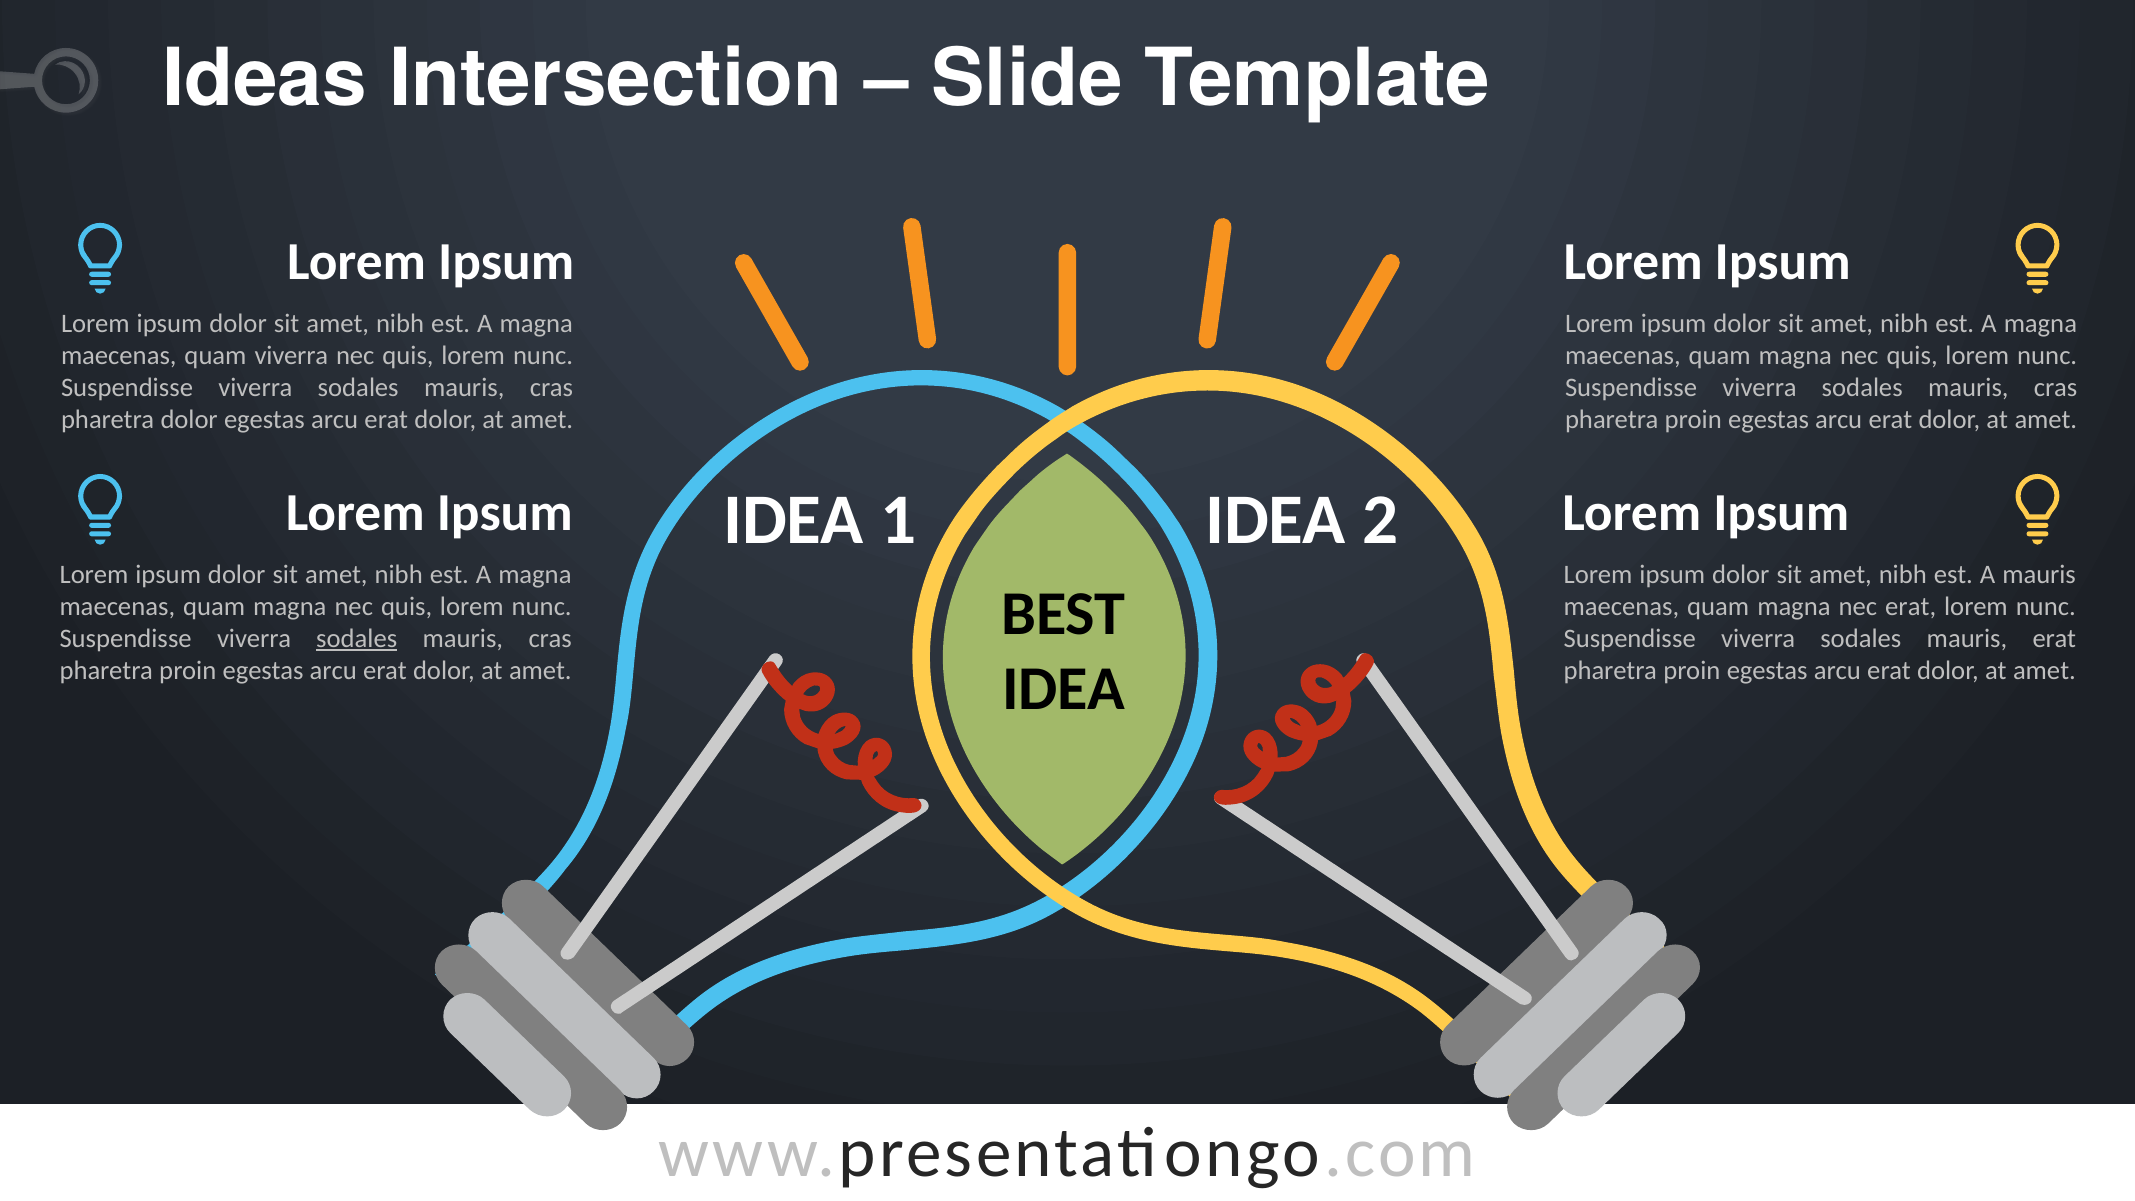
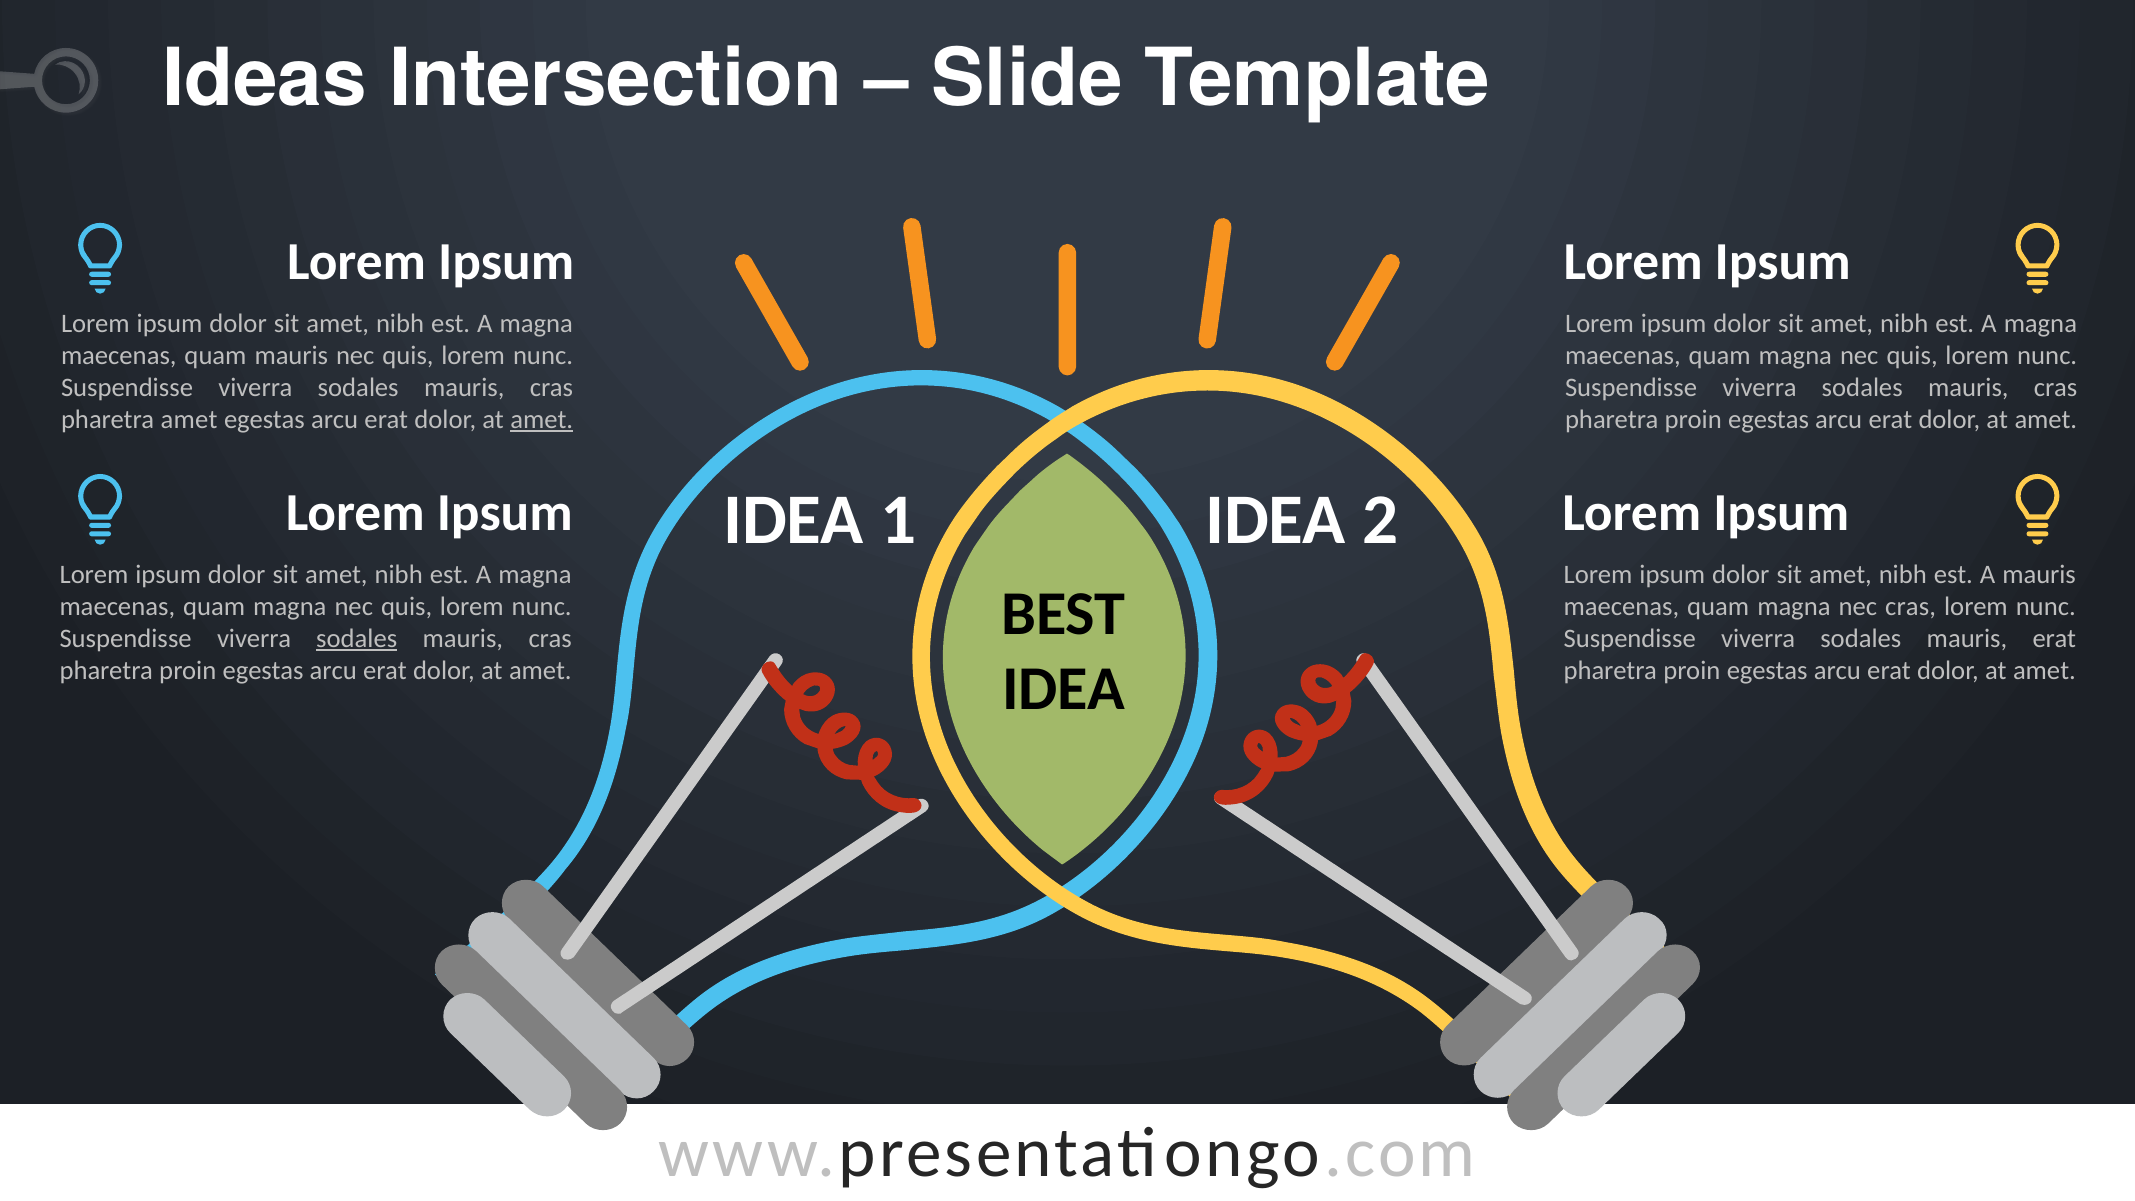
quam viverra: viverra -> mauris
pharetra dolor: dolor -> amet
amet at (542, 420) underline: none -> present
nec erat: erat -> cras
